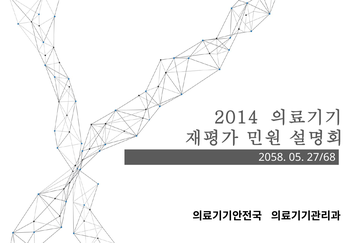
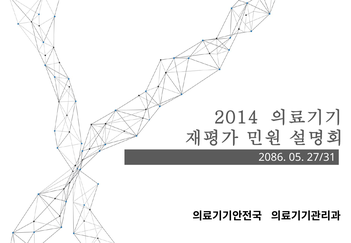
2058: 2058 -> 2086
27/68: 27/68 -> 27/31
